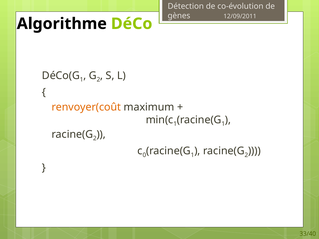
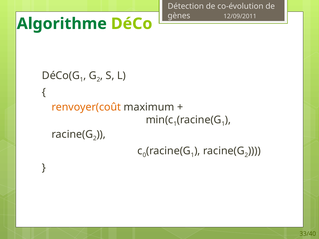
Algorithme colour: black -> green
